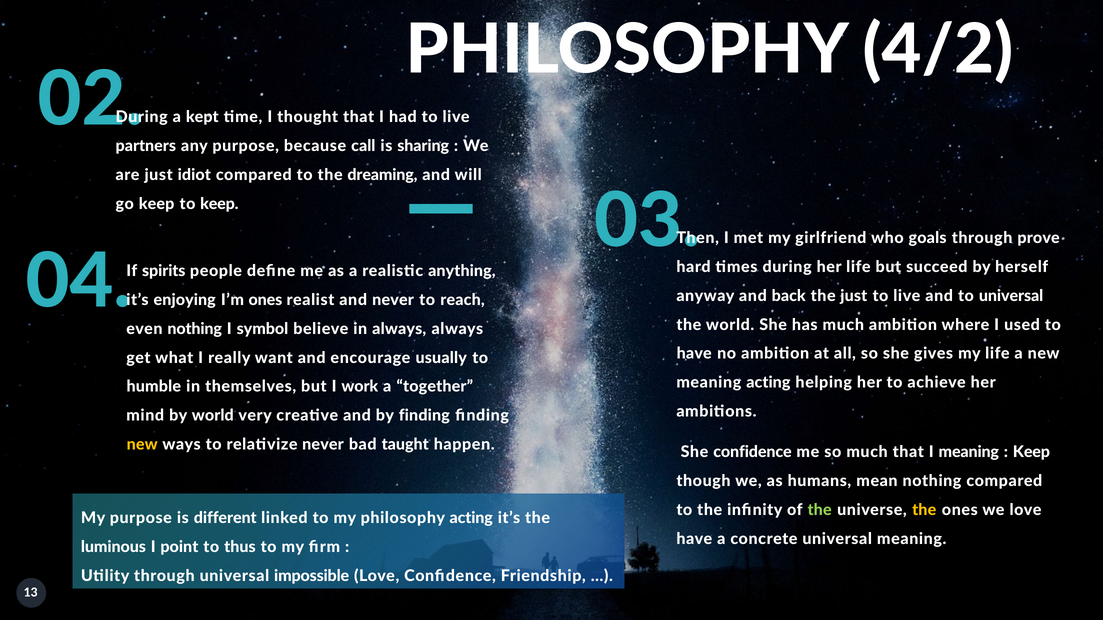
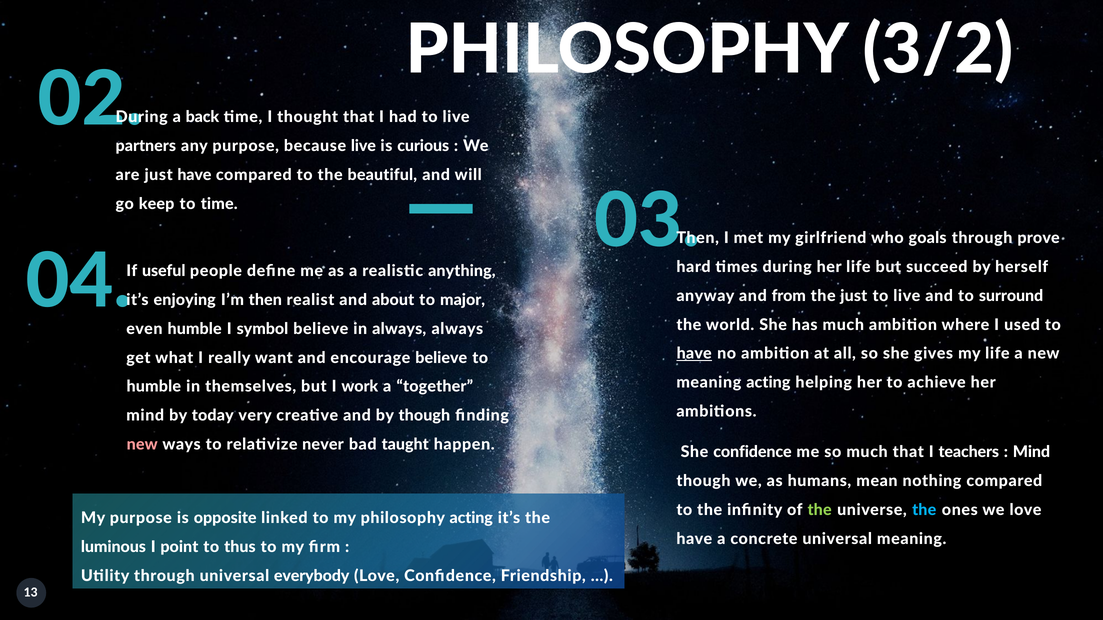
4/2: 4/2 -> 3/2
kept: kept -> back
because call: call -> live
sharing: sharing -> curious
just idiot: idiot -> have
dreaming: dreaming -> beautiful
to keep: keep -> time
spirits: spirits -> useful
back: back -> from
to universal: universal -> surround
I’m ones: ones -> then
and never: never -> about
reach: reach -> major
even nothing: nothing -> humble
have at (694, 354) underline: none -> present
encourage usually: usually -> believe
by world: world -> today
by finding: finding -> though
new at (142, 445) colour: yellow -> pink
I meaning: meaning -> teachers
Keep at (1031, 452): Keep -> Mind
the at (924, 510) colour: yellow -> light blue
different: different -> opposite
impossible: impossible -> everybody
